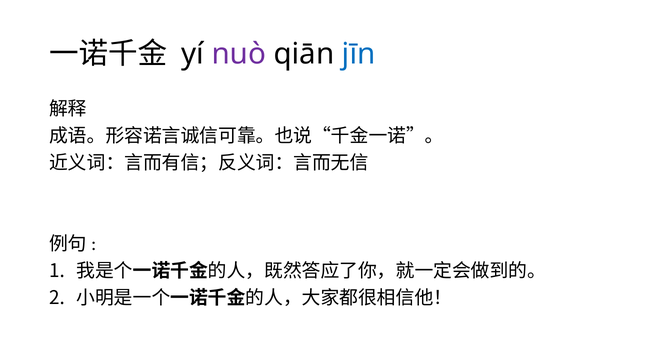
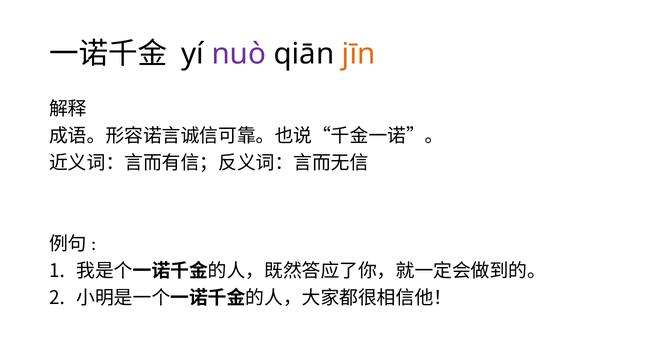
jīn colour: blue -> orange
